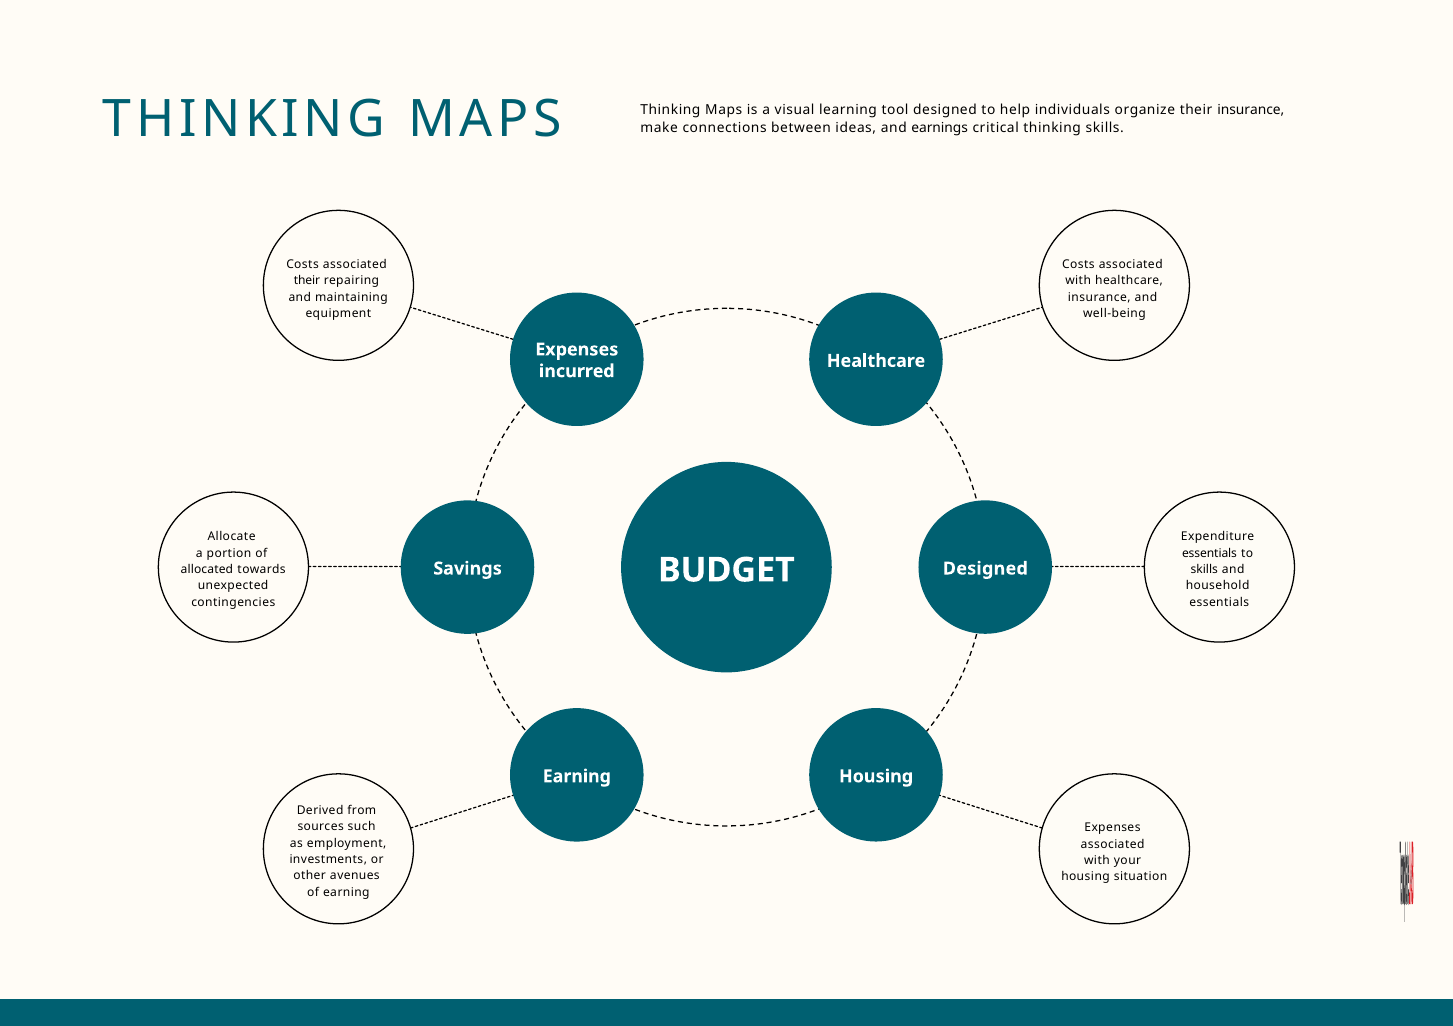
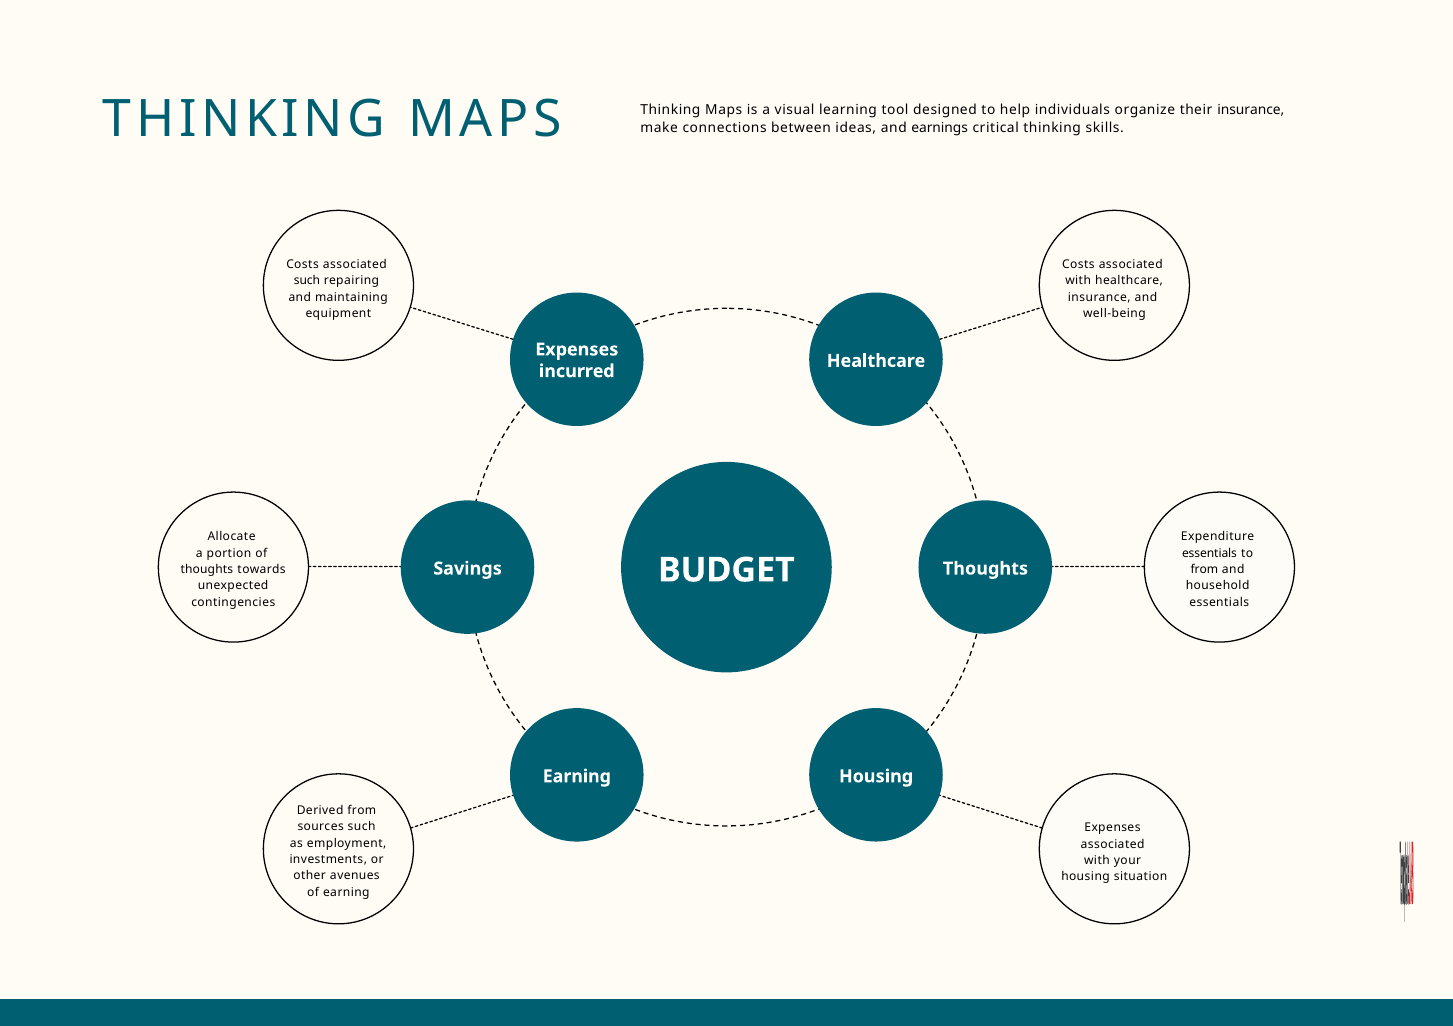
their at (307, 281): their -> such
Designed at (985, 569): Designed -> Thoughts
allocated at (207, 570): allocated -> thoughts
skills at (1204, 570): skills -> from
